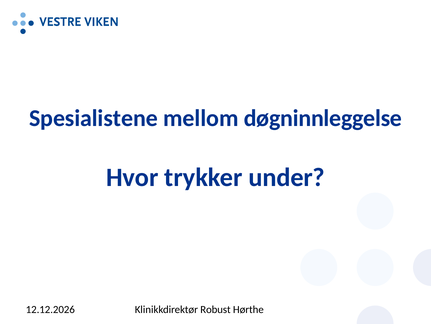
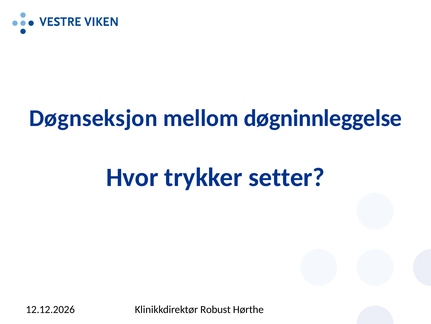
Spesialistene: Spesialistene -> Døgnseksjon
under: under -> setter
